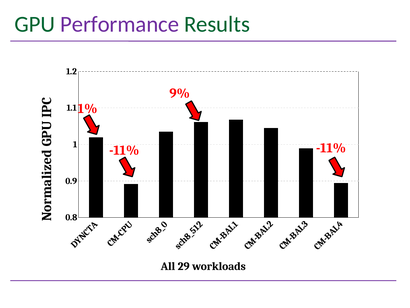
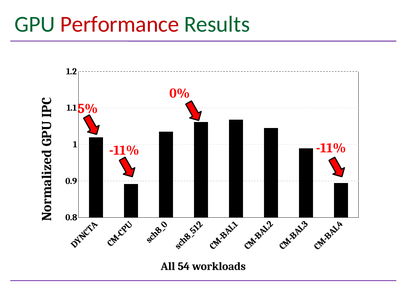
Performance colour: purple -> red
9%: 9% -> 0%
1%: 1% -> 5%
29: 29 -> 54
